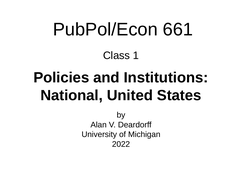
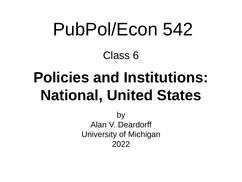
661: 661 -> 542
1: 1 -> 6
